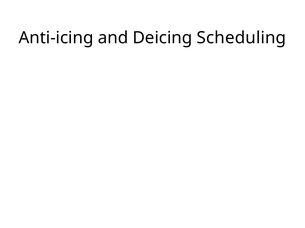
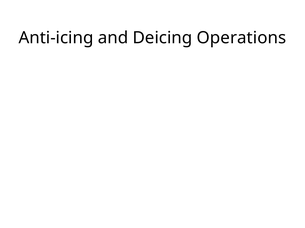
Scheduling: Scheduling -> Operations
